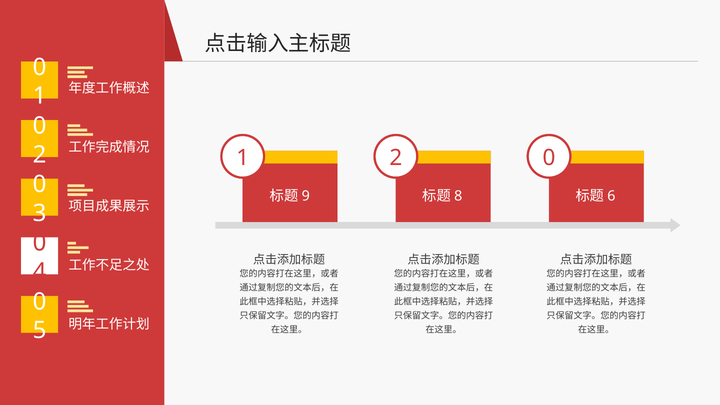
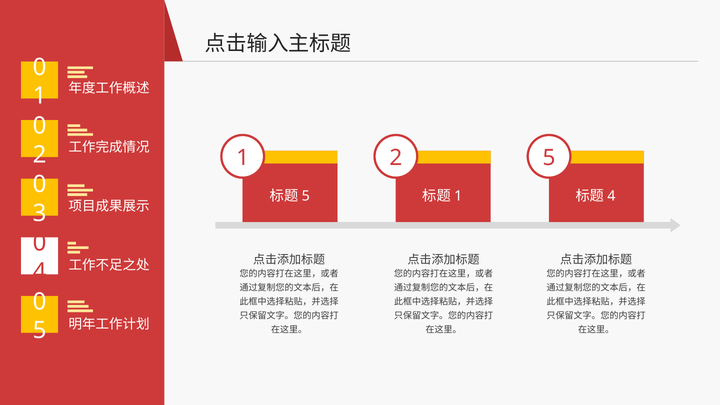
0 at (549, 158): 0 -> 5
9 at (306, 196): 9 -> 5
8 at (458, 196): 8 -> 1
6 at (611, 196): 6 -> 4
